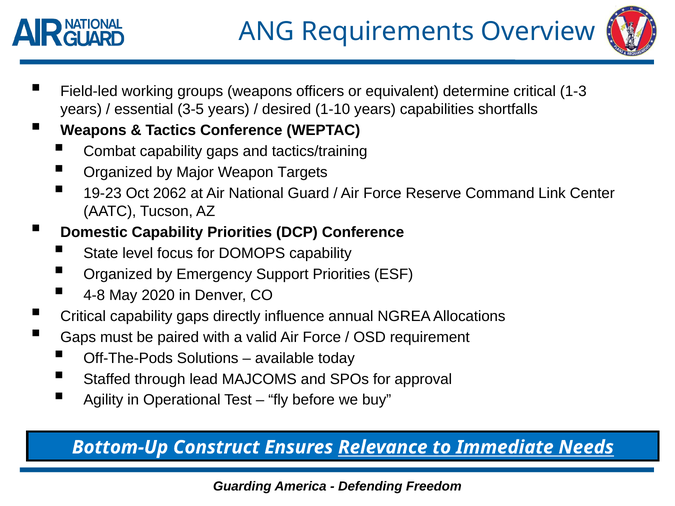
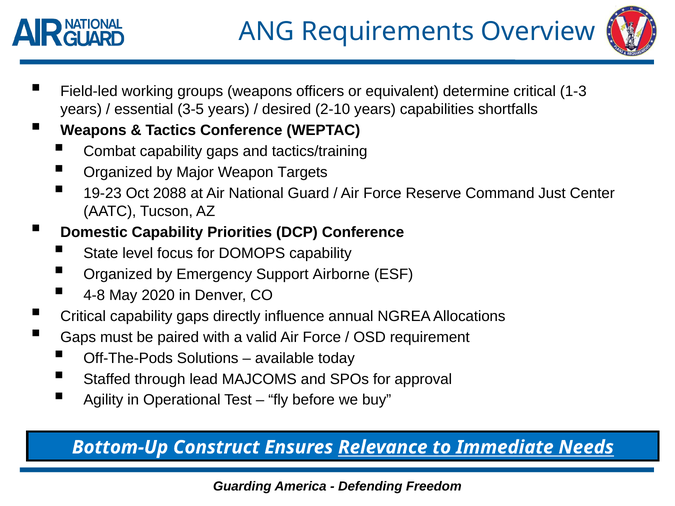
1-10: 1-10 -> 2-10
2062: 2062 -> 2088
Link: Link -> Just
Support Priorities: Priorities -> Airborne
